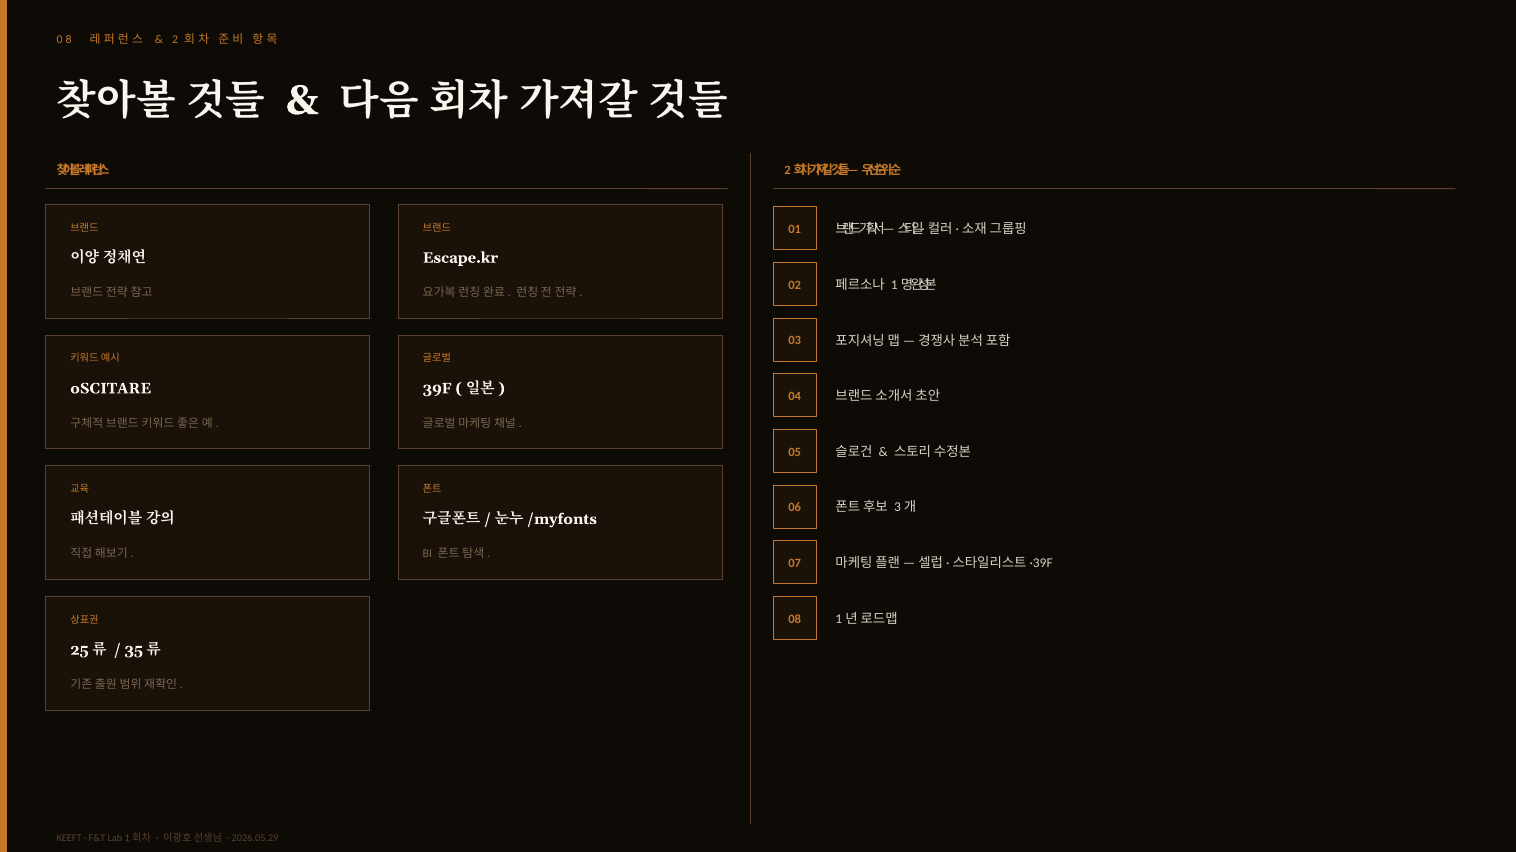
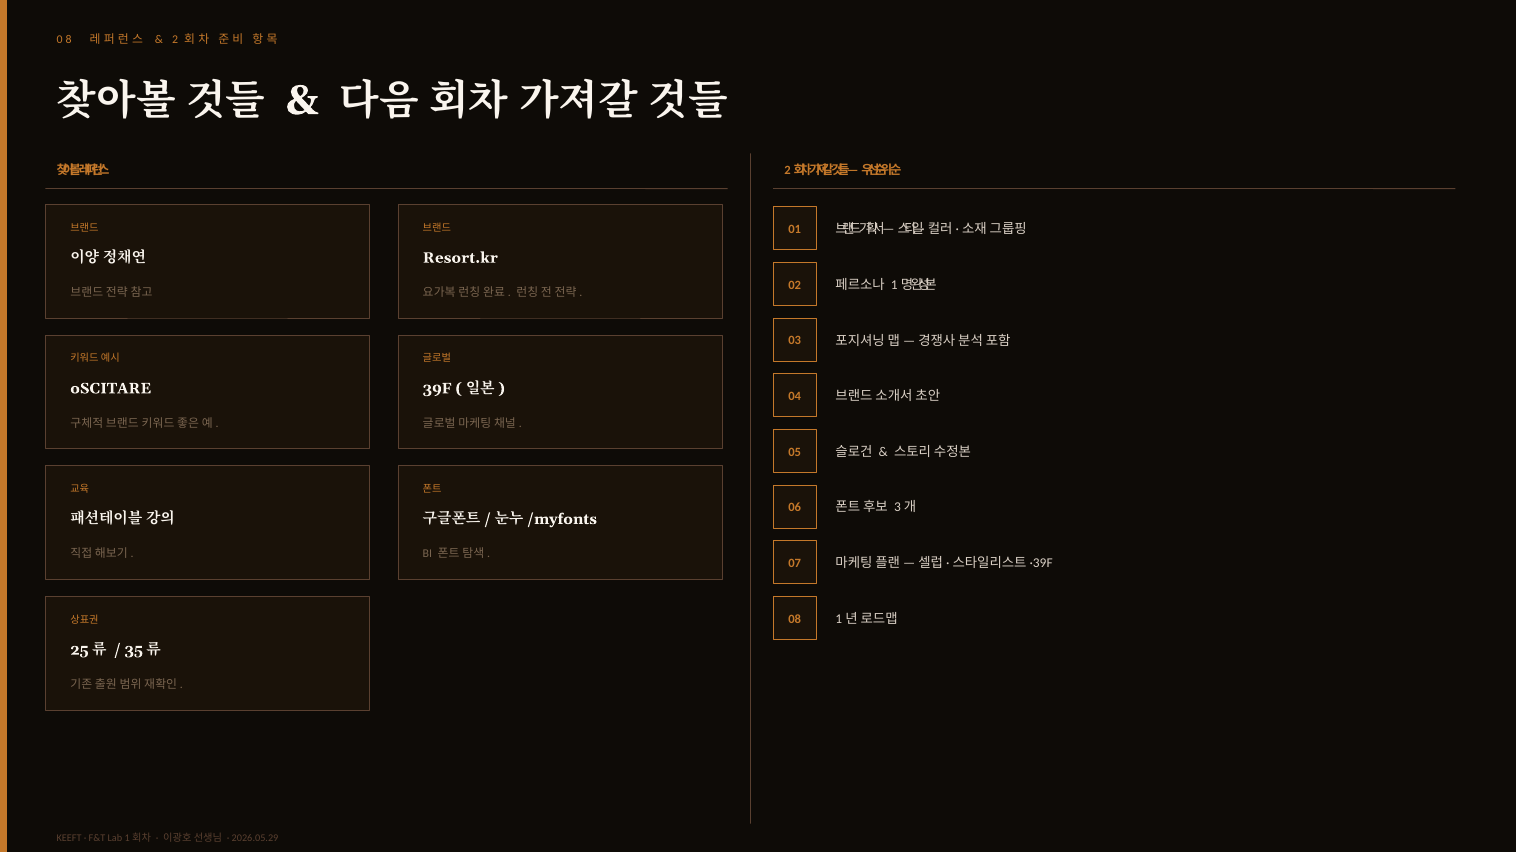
Escape.kr: Escape.kr -> Resort.kr
